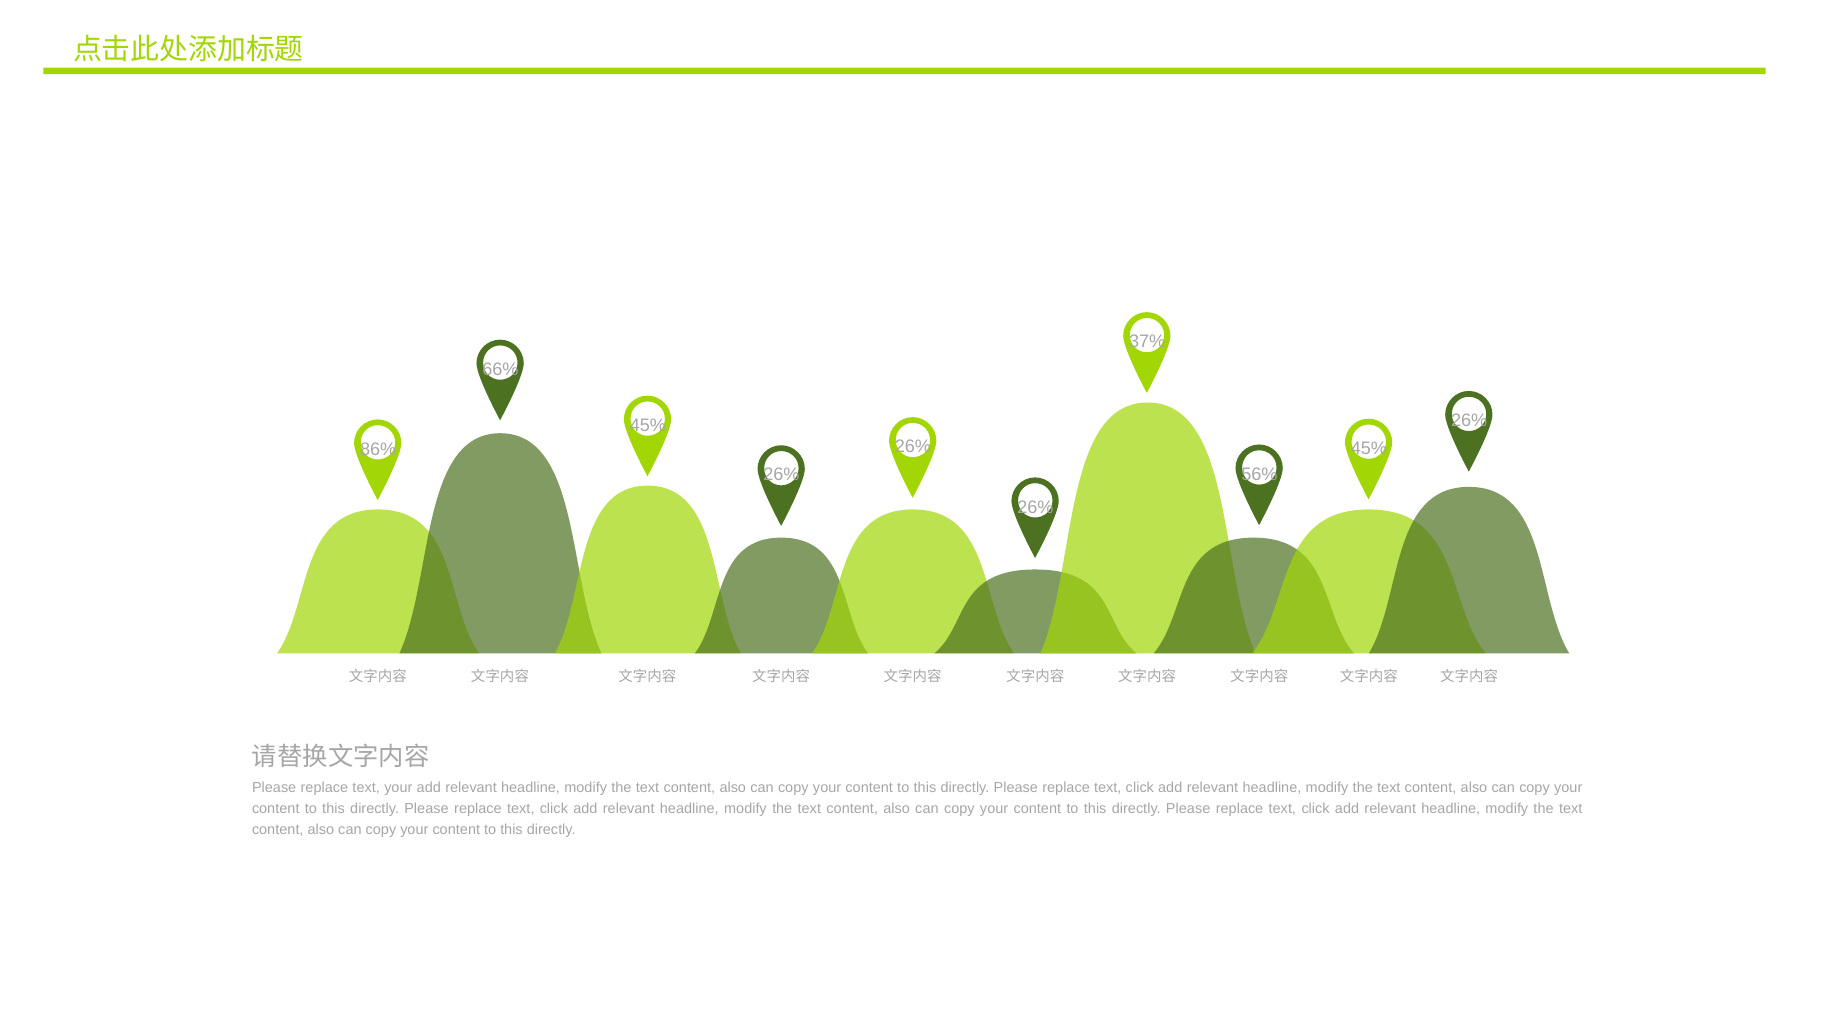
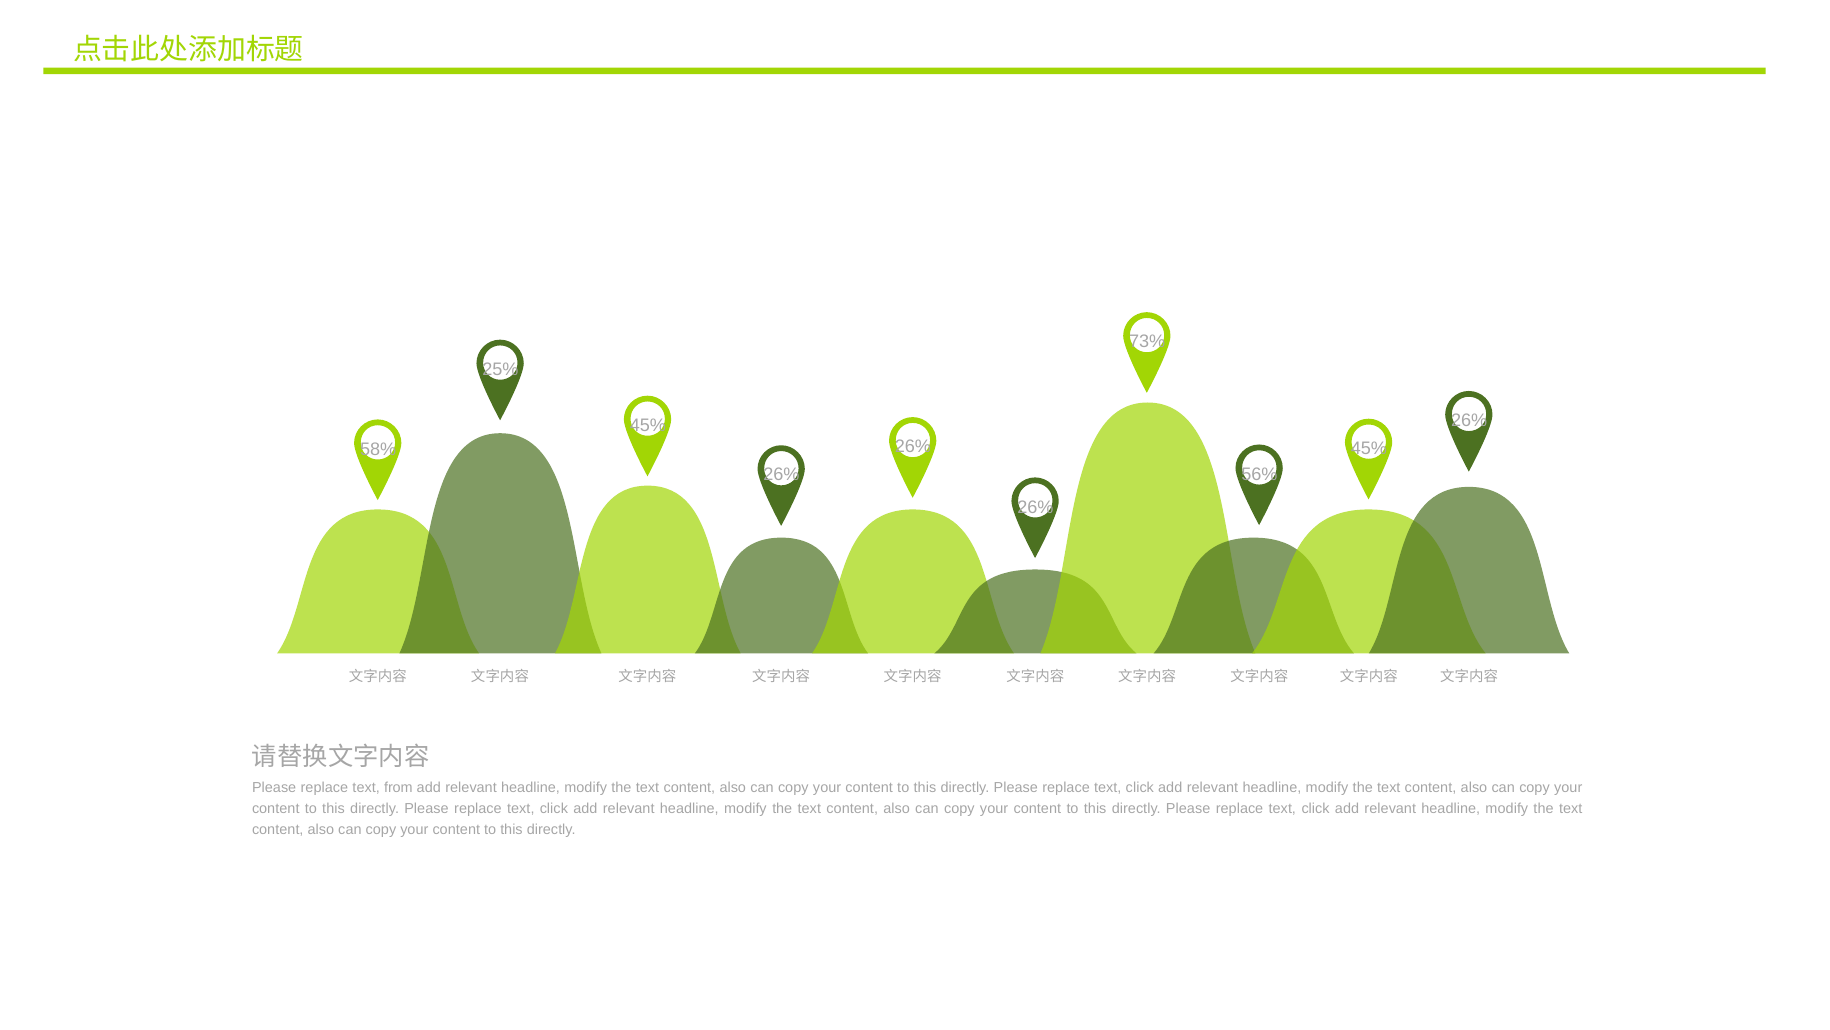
37%: 37% -> 73%
66%: 66% -> 25%
86%: 86% -> 58%
text your: your -> from
